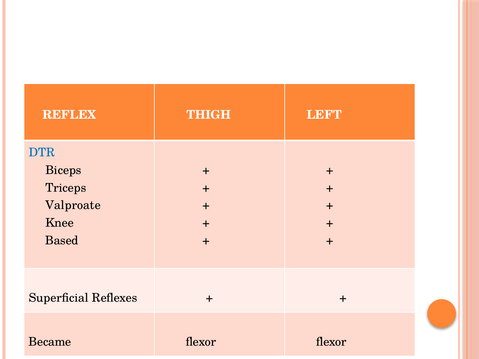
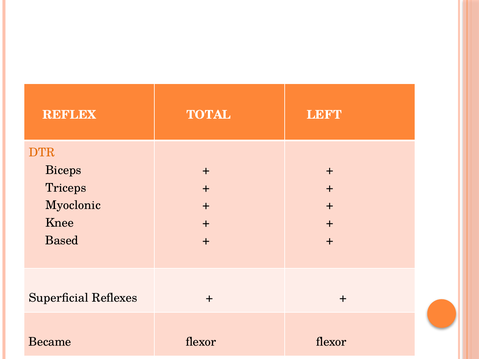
THIGH: THIGH -> TOTAL
DTR colour: blue -> orange
Valproate: Valproate -> Myoclonic
